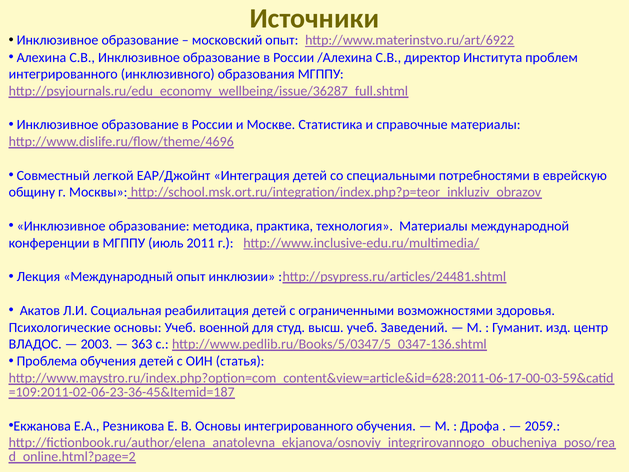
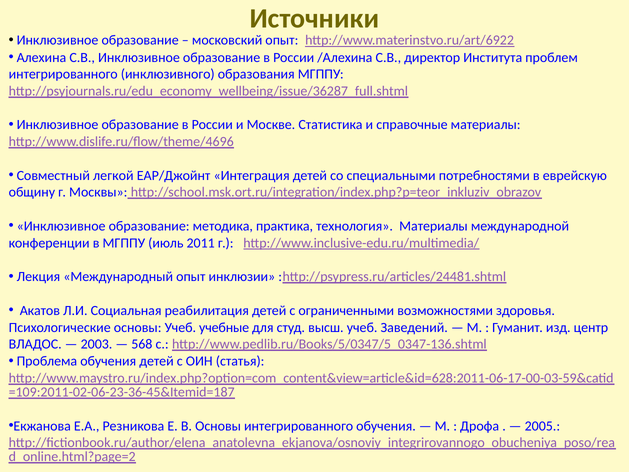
военной: военной -> учебные
363: 363 -> 568
2059: 2059 -> 2005
